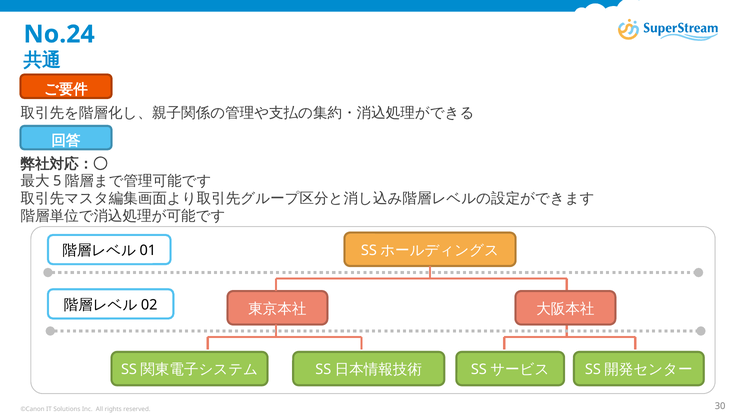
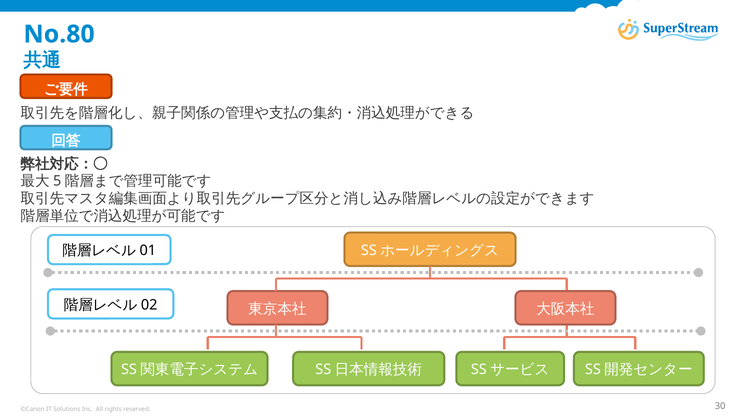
No.24: No.24 -> No.80
